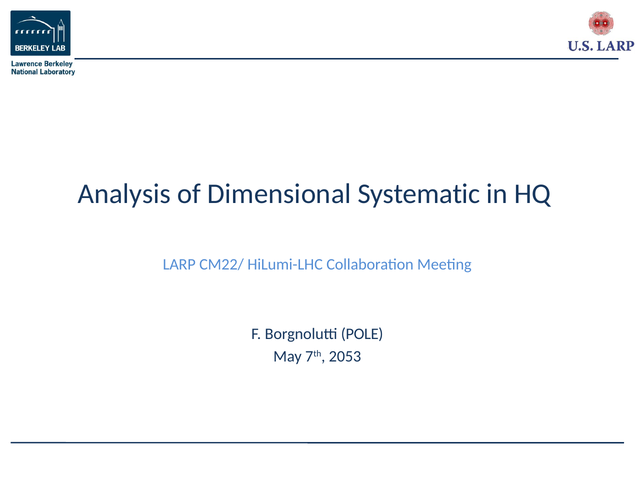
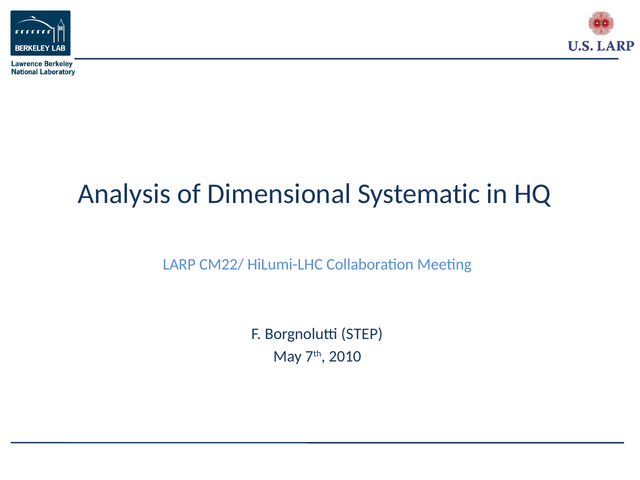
POLE: POLE -> STEP
2053: 2053 -> 2010
